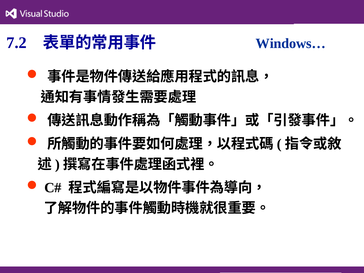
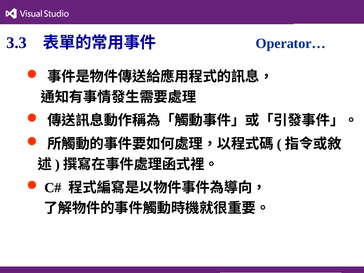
7.2: 7.2 -> 3.3
Windows…: Windows… -> Operator…
